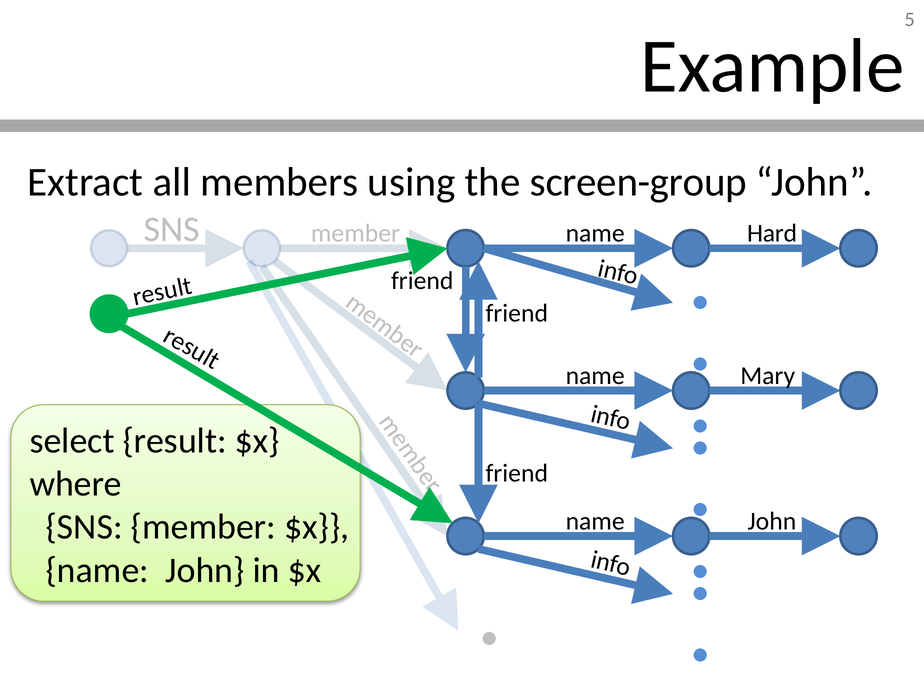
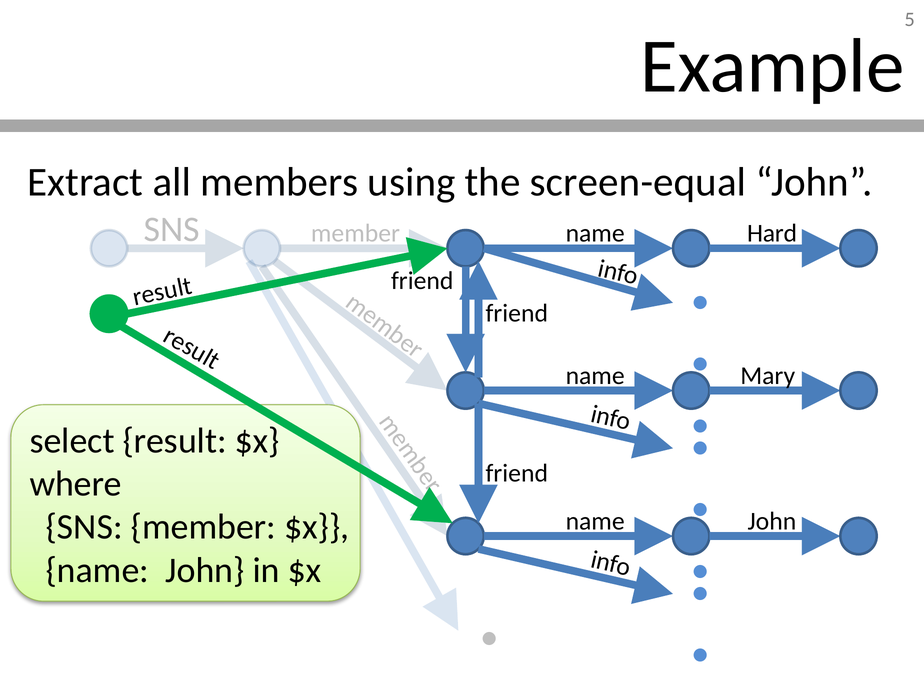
screen-group: screen-group -> screen-equal
